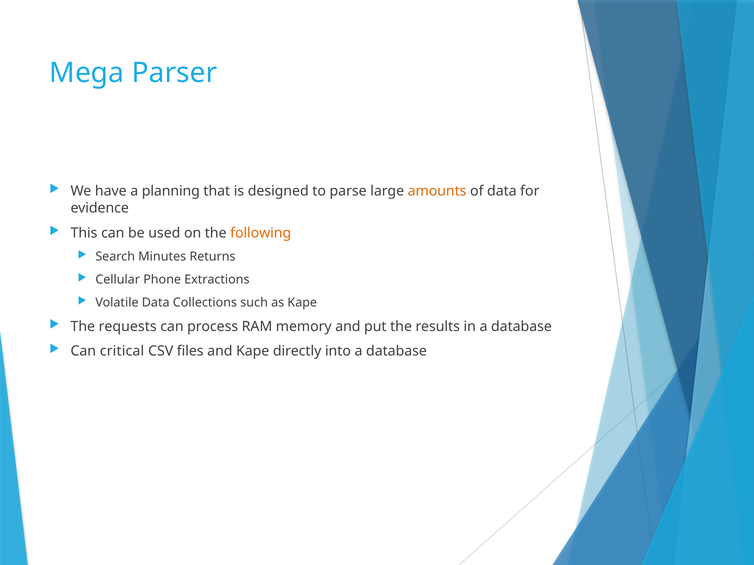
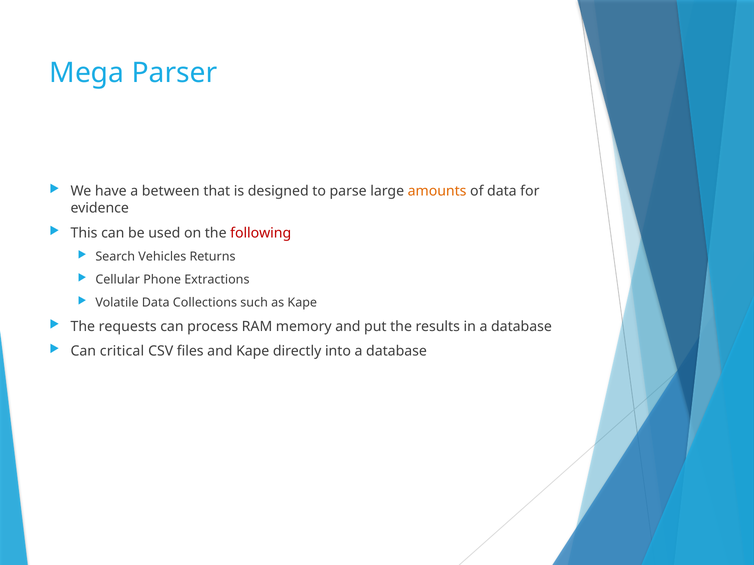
planning: planning -> between
following colour: orange -> red
Minutes: Minutes -> Vehicles
